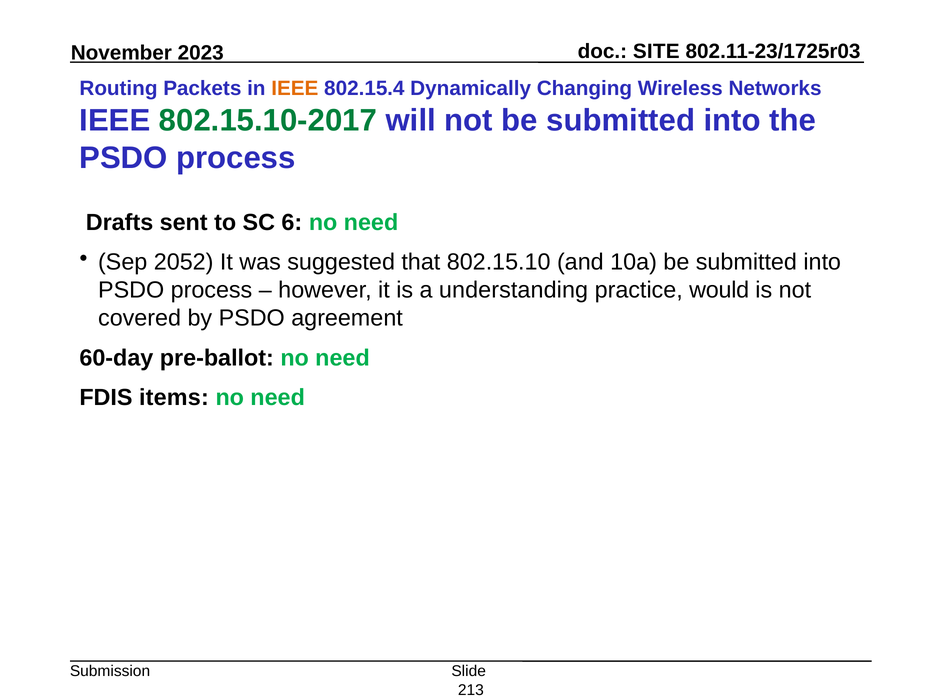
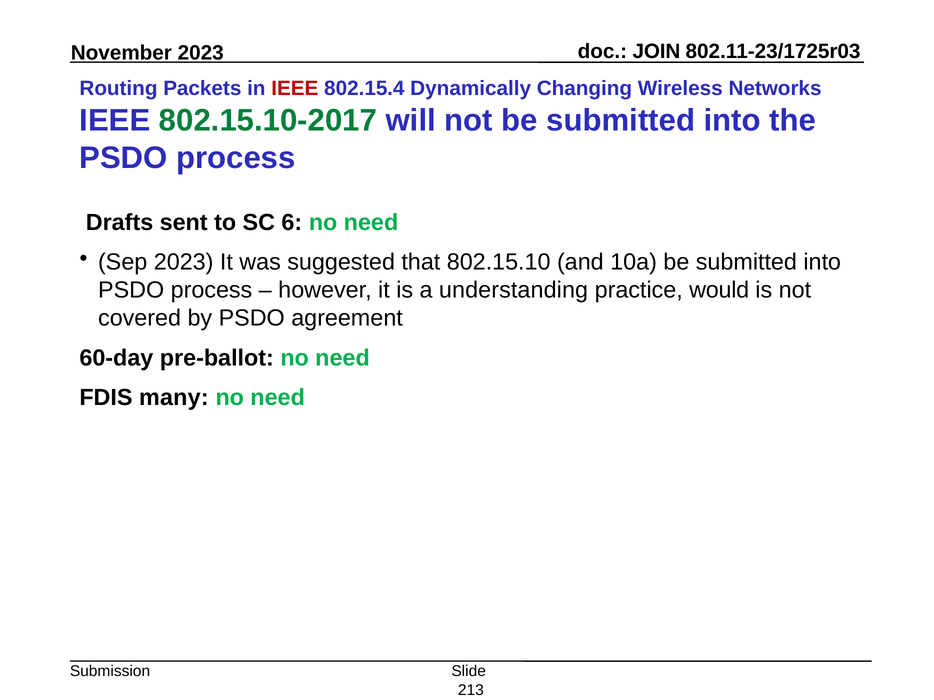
SITE: SITE -> JOIN
IEEE at (295, 89) colour: orange -> red
Sep 2052: 2052 -> 2023
items: items -> many
